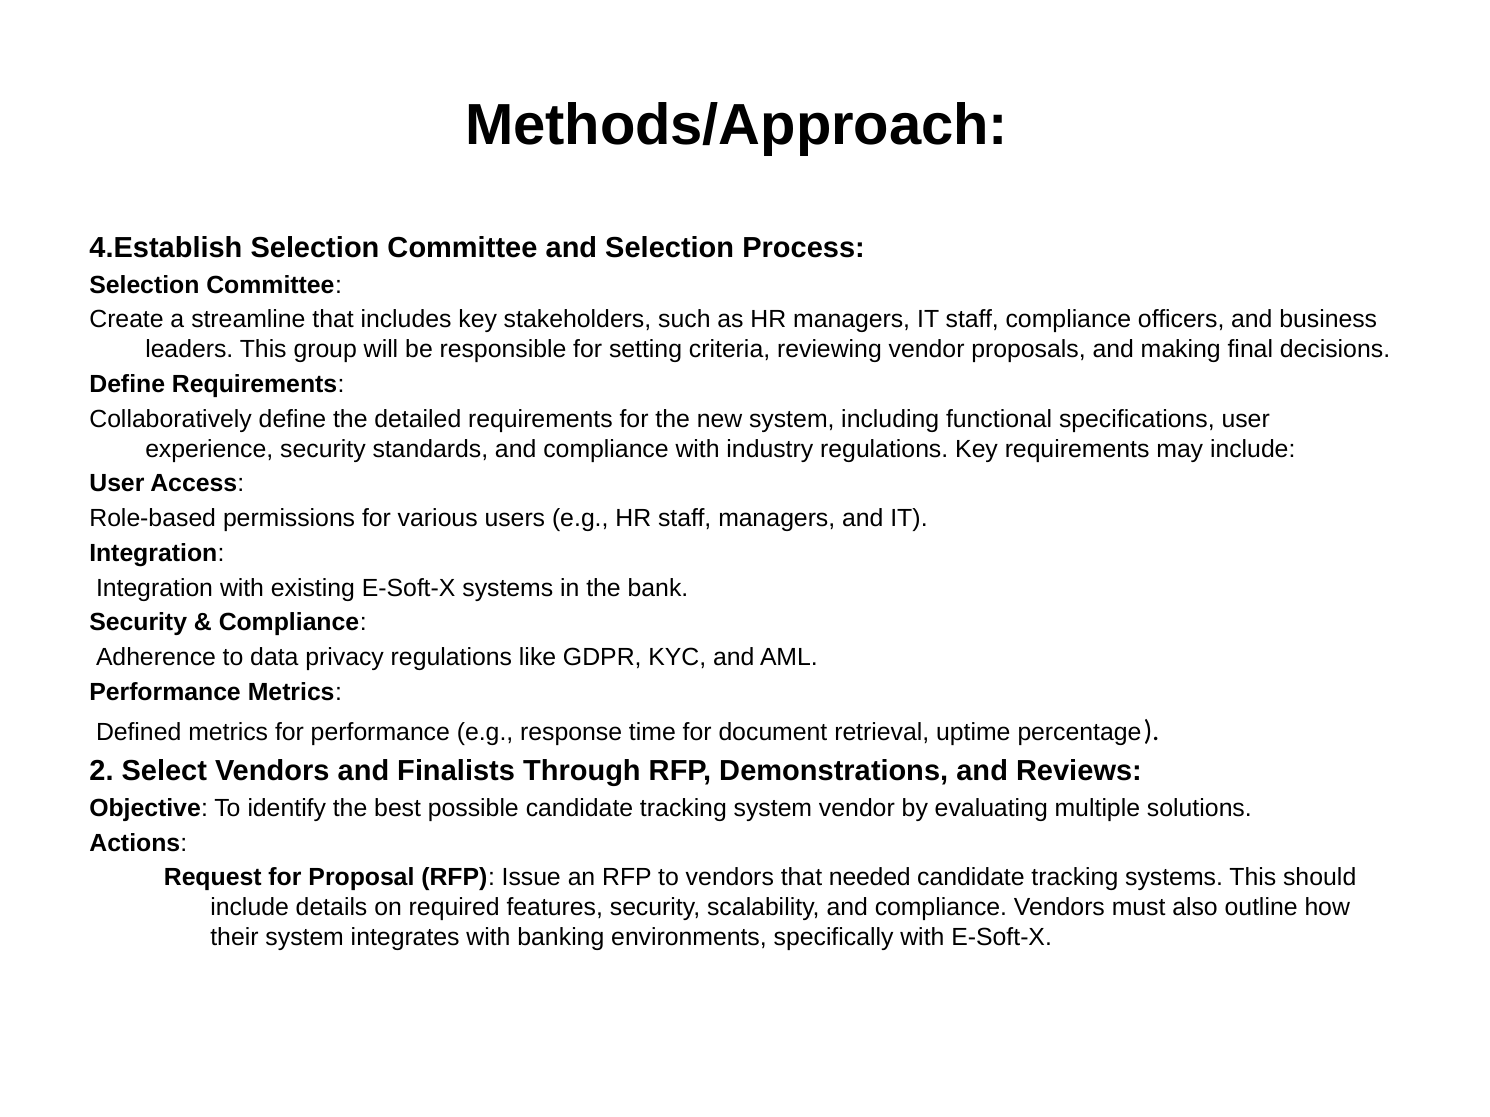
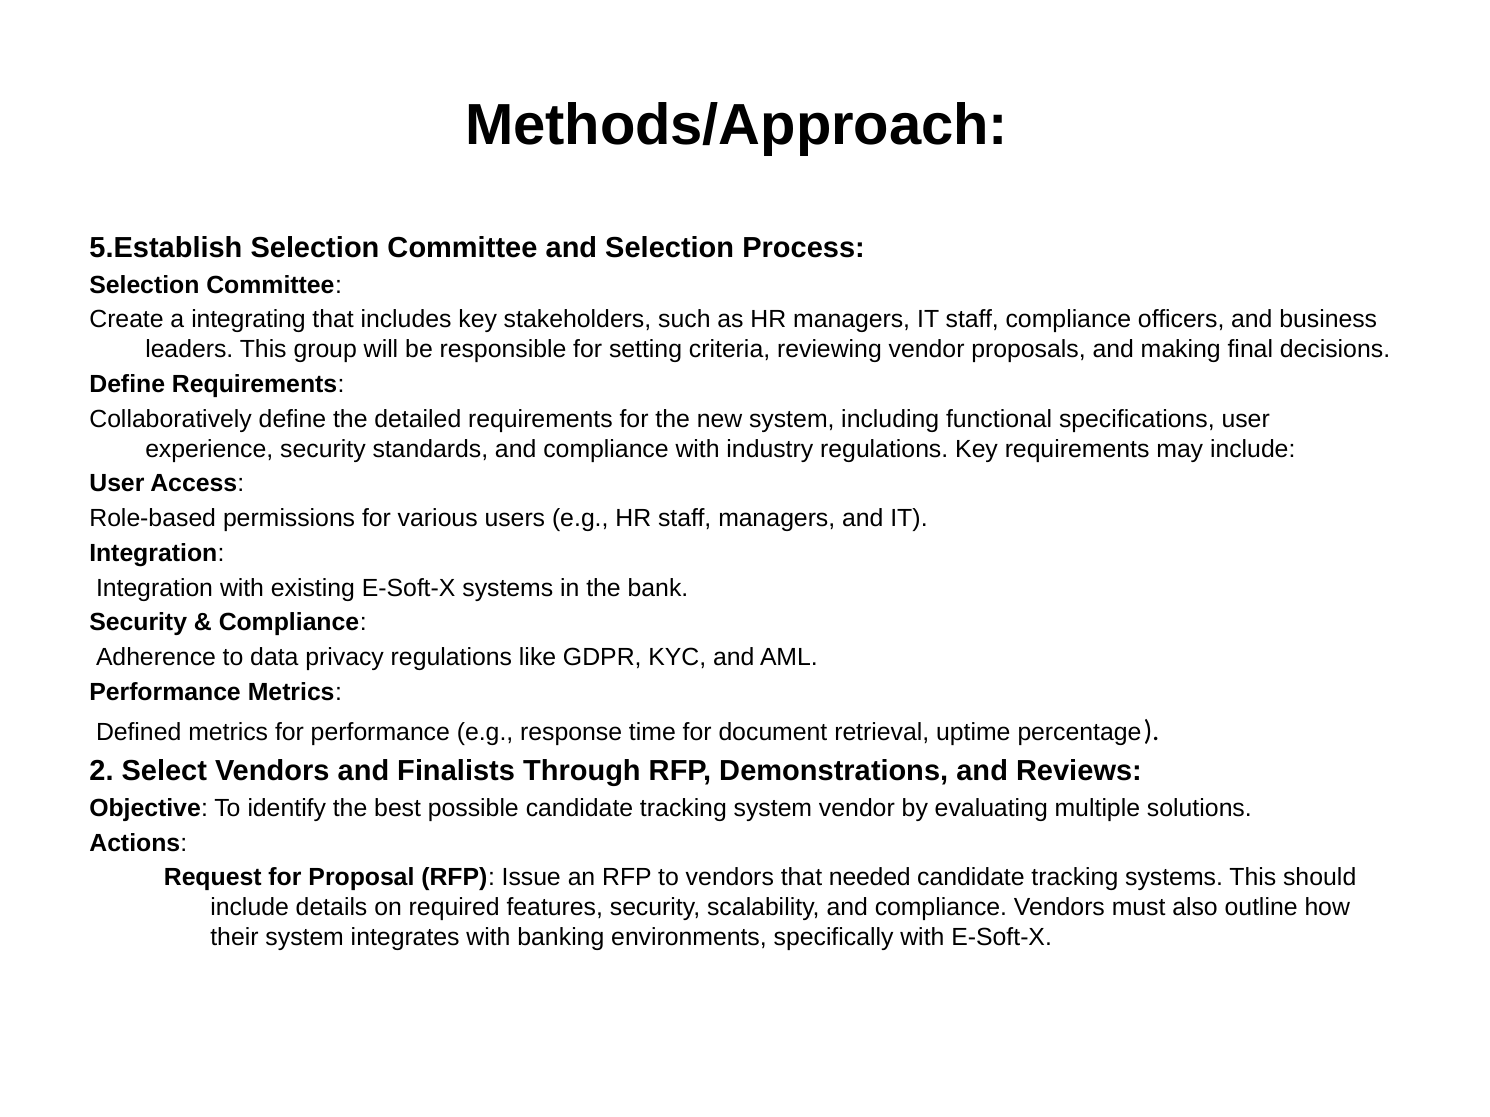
4.Establish: 4.Establish -> 5.Establish
streamline: streamline -> integrating
